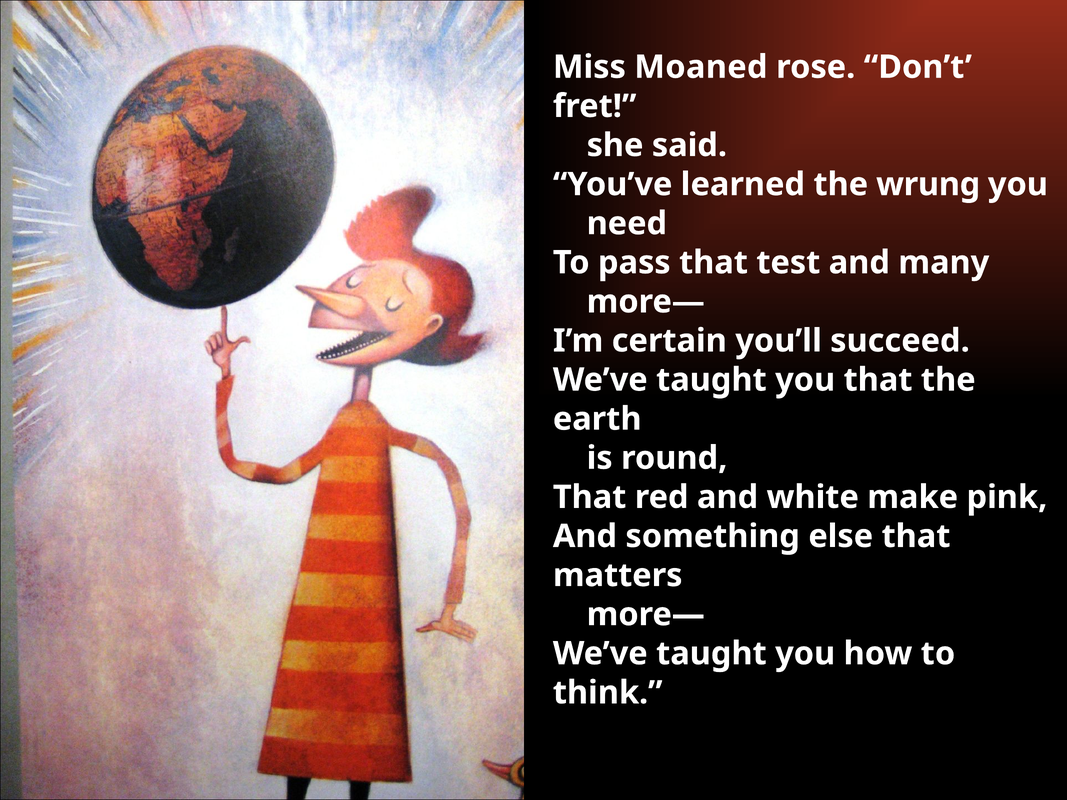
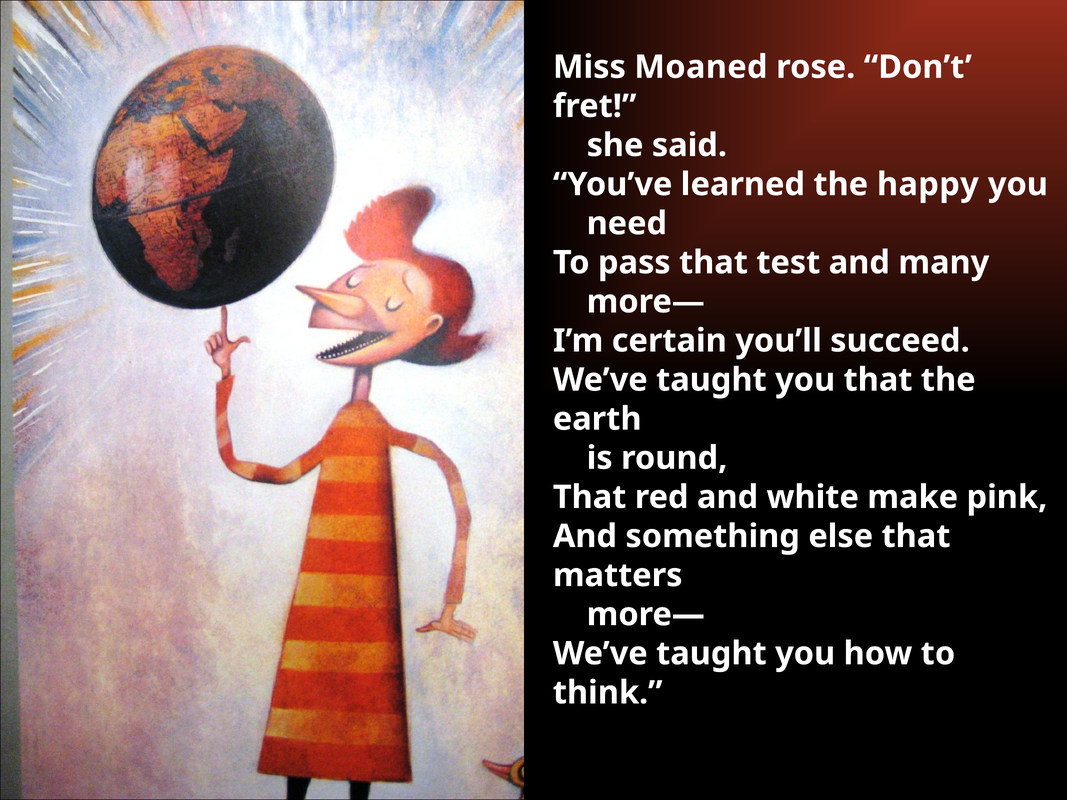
wrung: wrung -> happy
